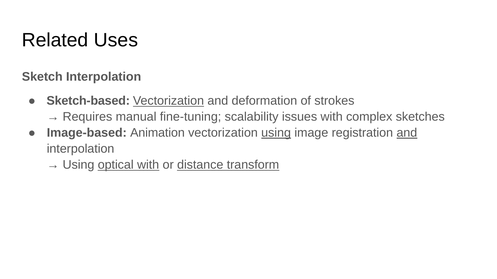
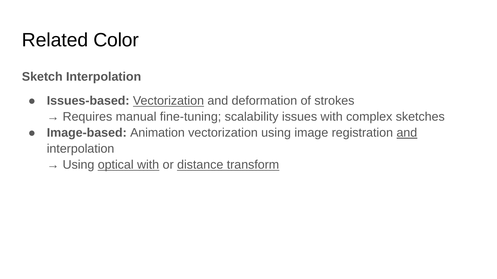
Uses: Uses -> Color
Sketch-based: Sketch-based -> Issues-based
using at (276, 133) underline: present -> none
